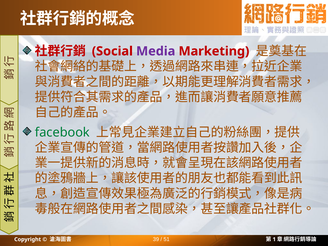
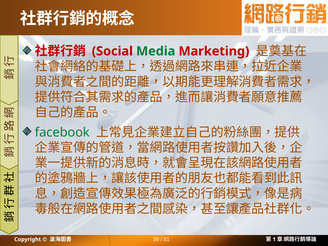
Media colour: purple -> green
